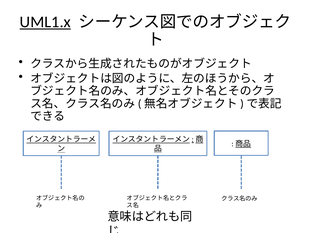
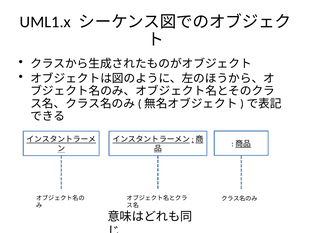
UML1.x underline: present -> none
